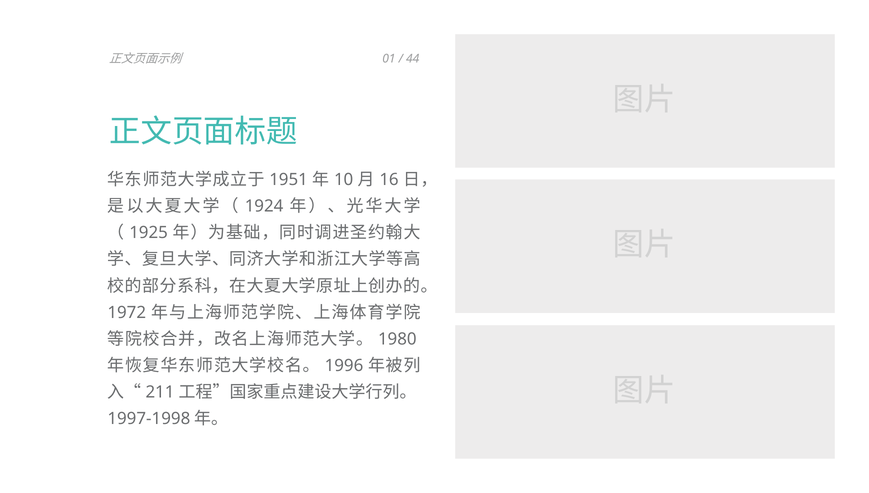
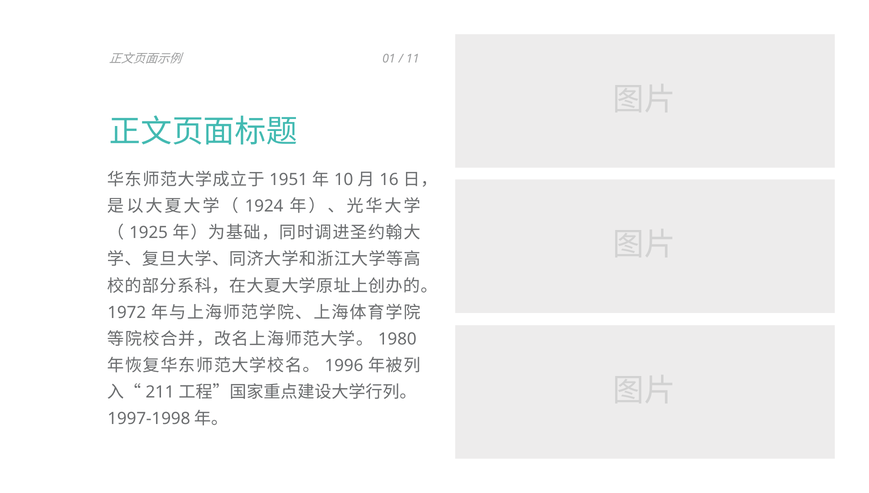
44: 44 -> 11
